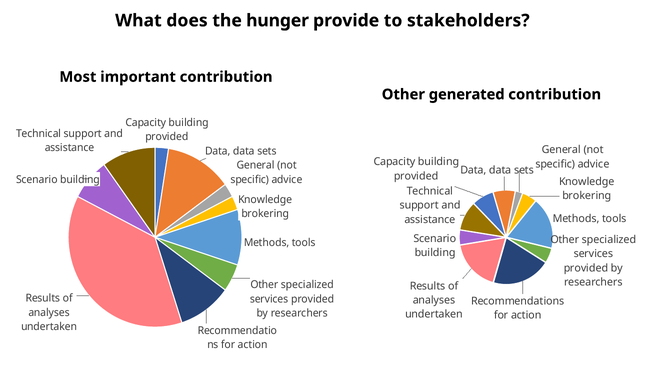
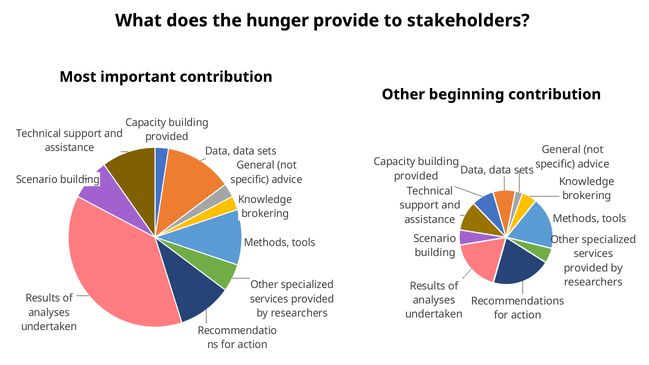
generated: generated -> beginning
